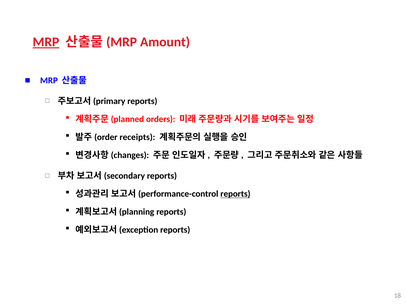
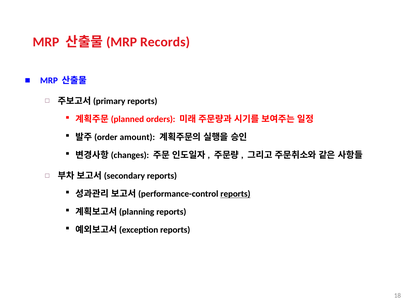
MRP at (46, 42) underline: present -> none
Amount: Amount -> Records
receipts: receipts -> amount
